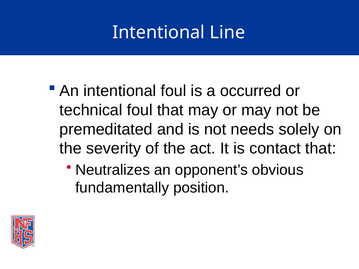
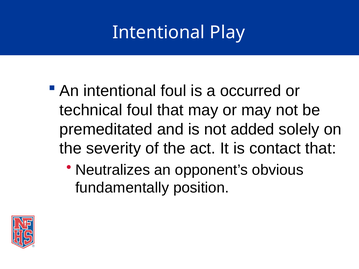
Line: Line -> Play
needs: needs -> added
